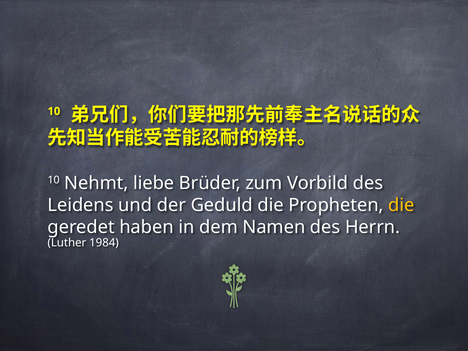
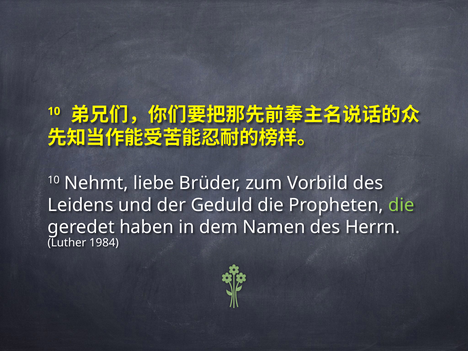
die at (401, 205) colour: yellow -> light green
